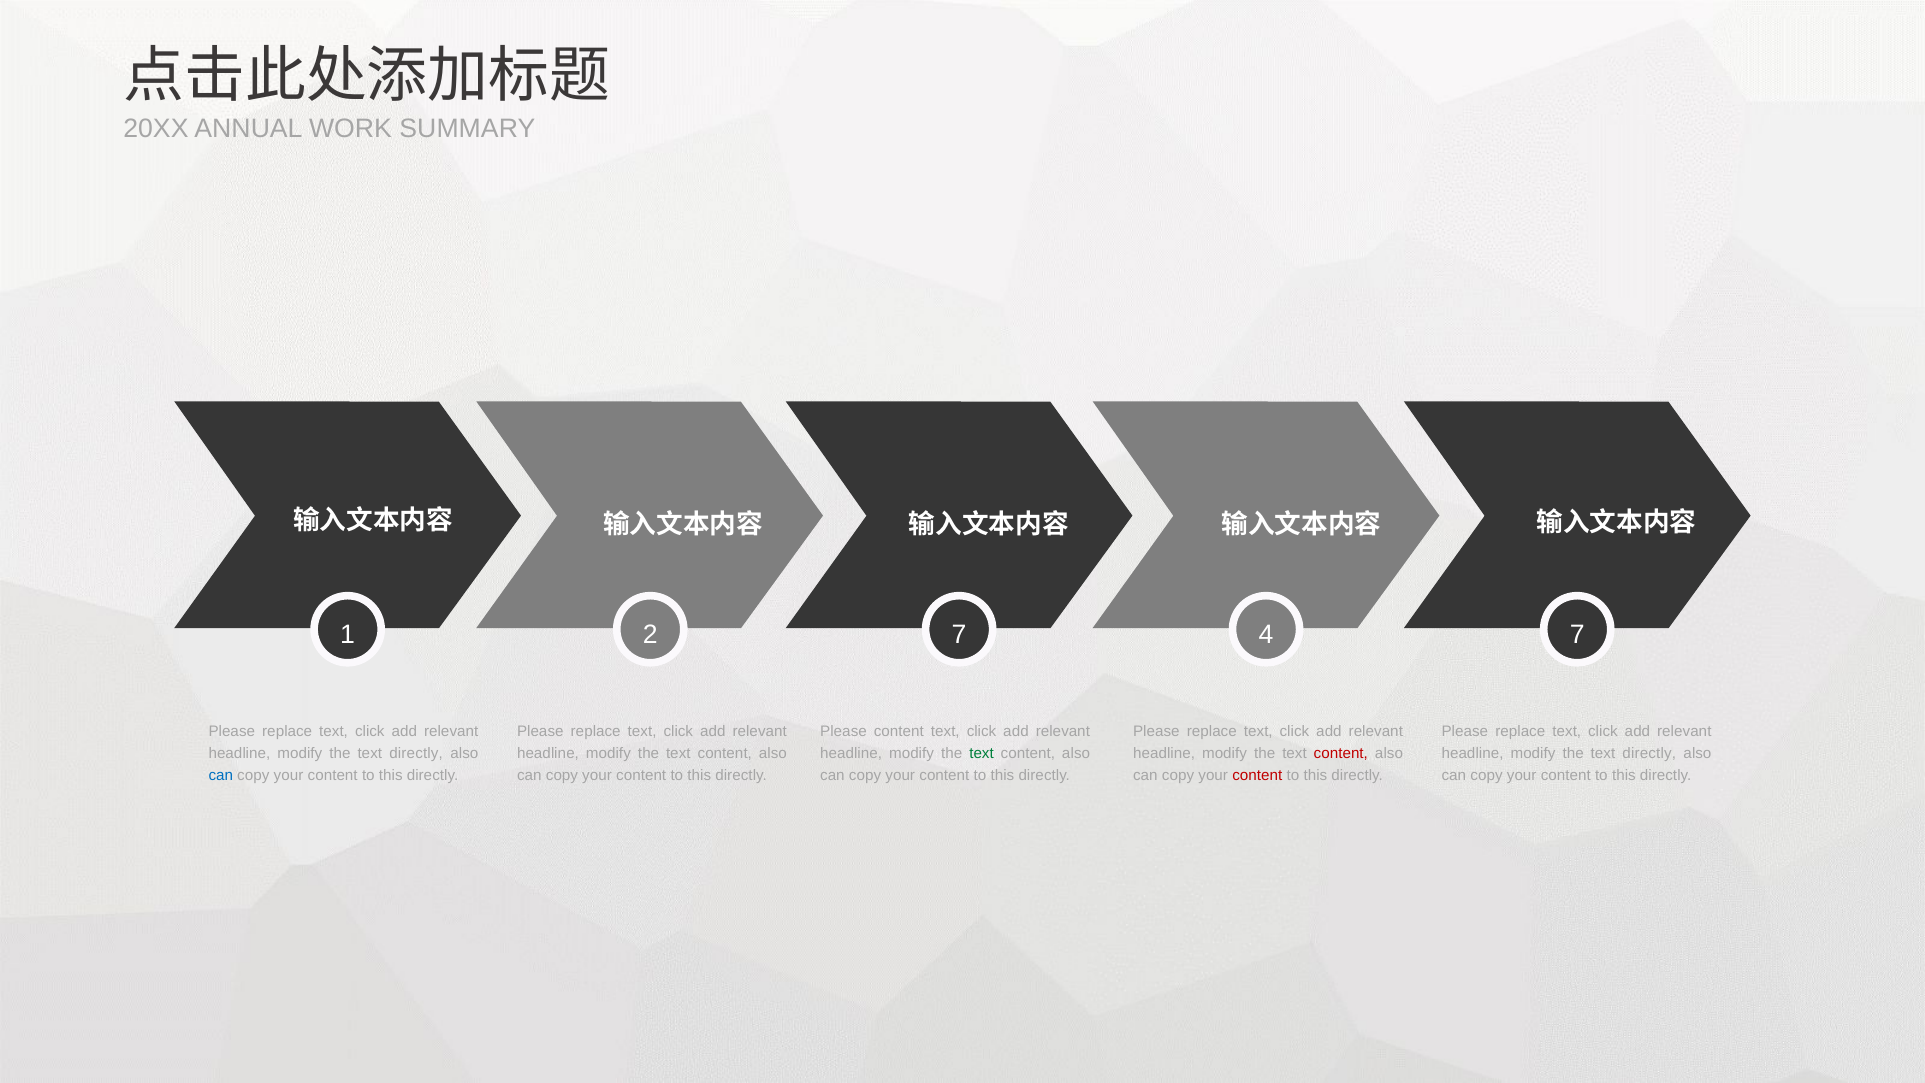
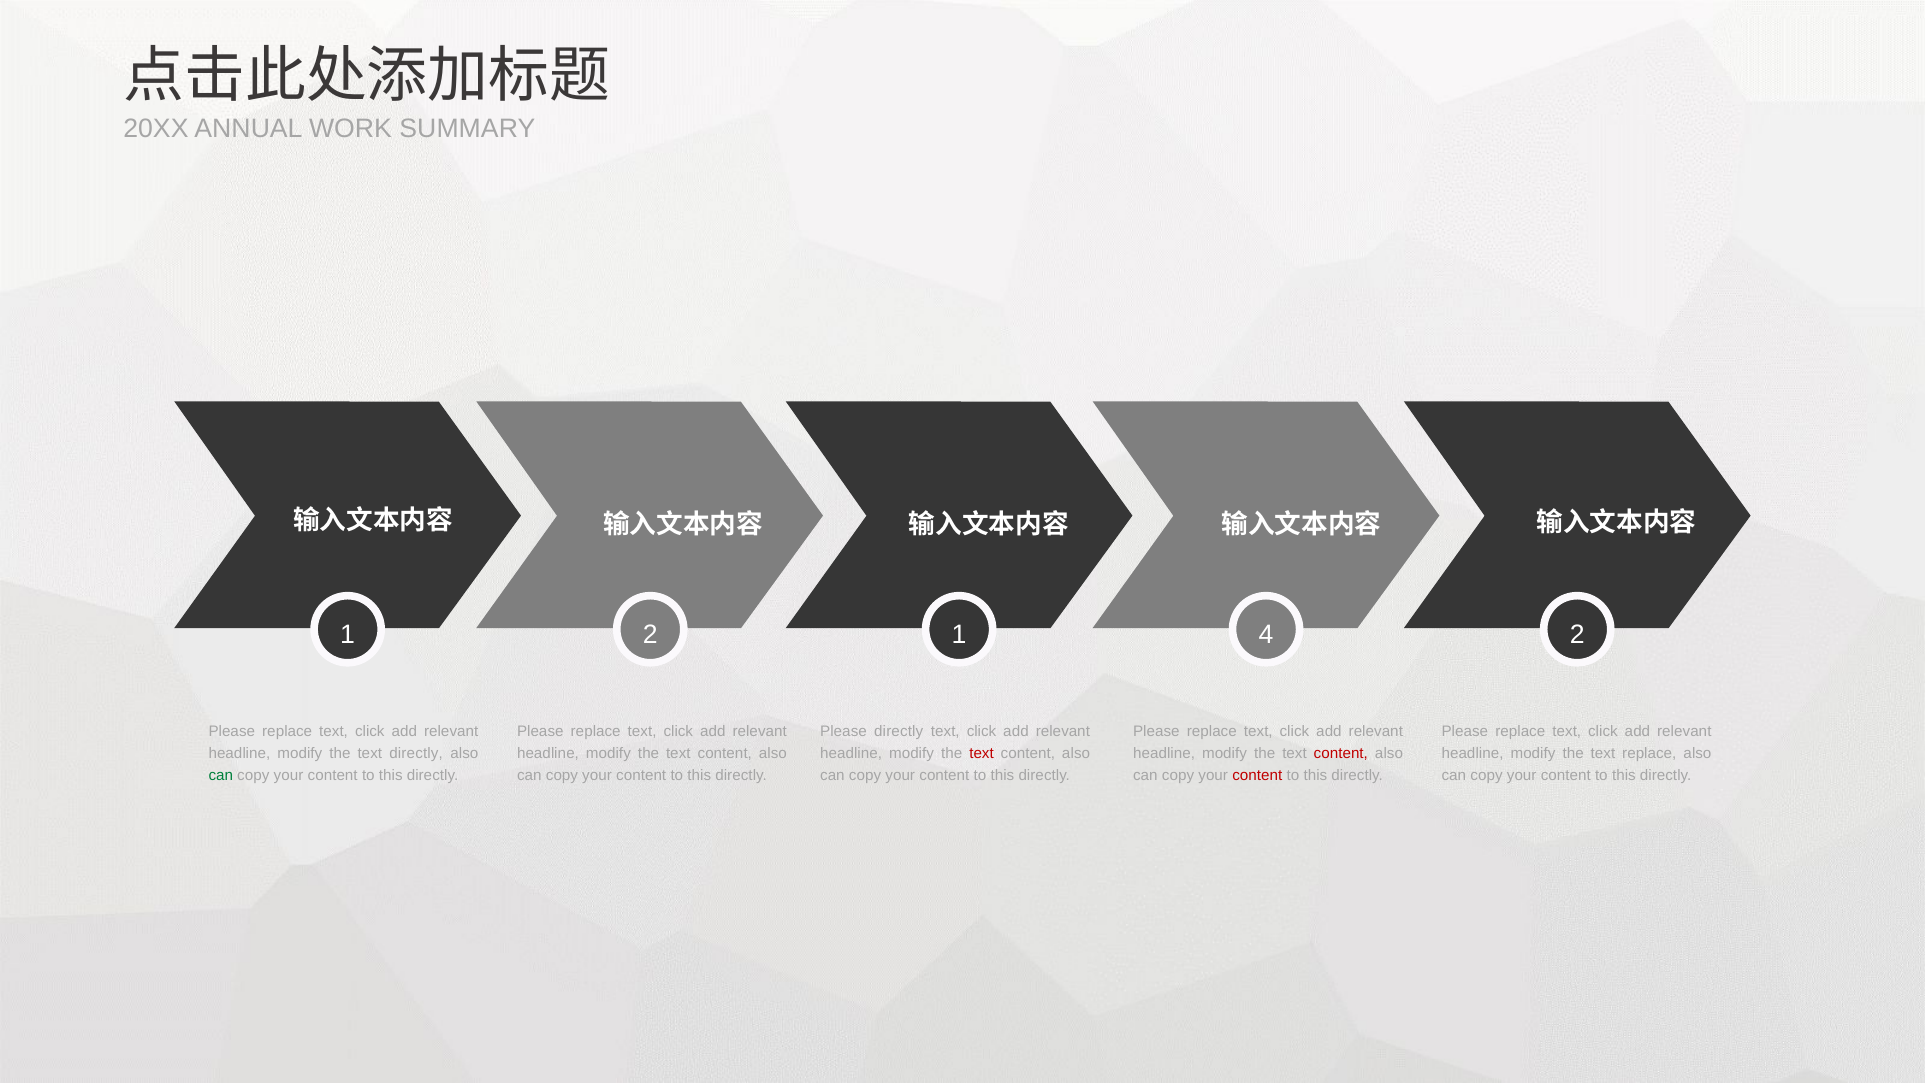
2 7: 7 -> 1
4 7: 7 -> 2
Please content: content -> directly
text at (982, 753) colour: green -> red
directly at (1649, 753): directly -> replace
can at (221, 775) colour: blue -> green
